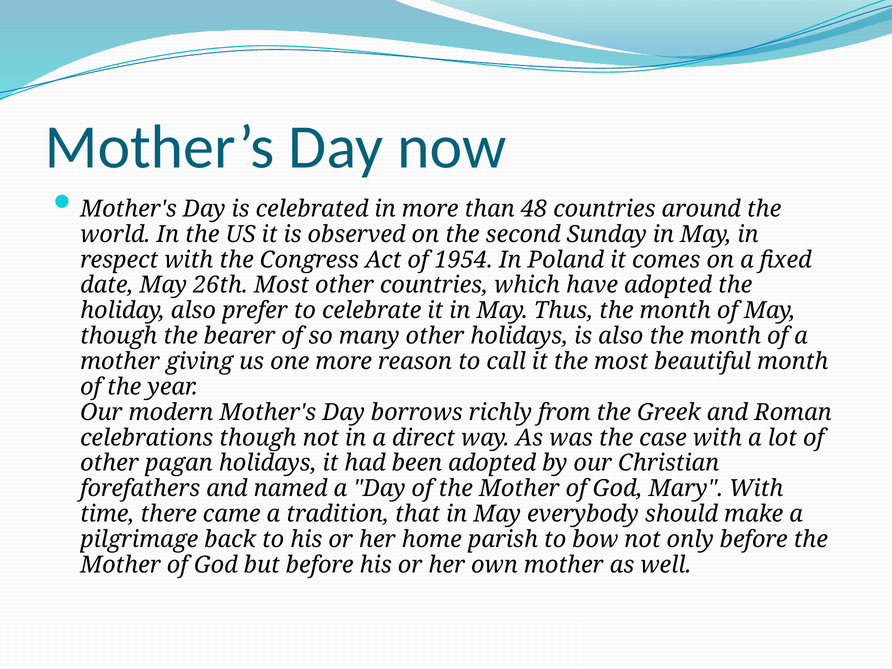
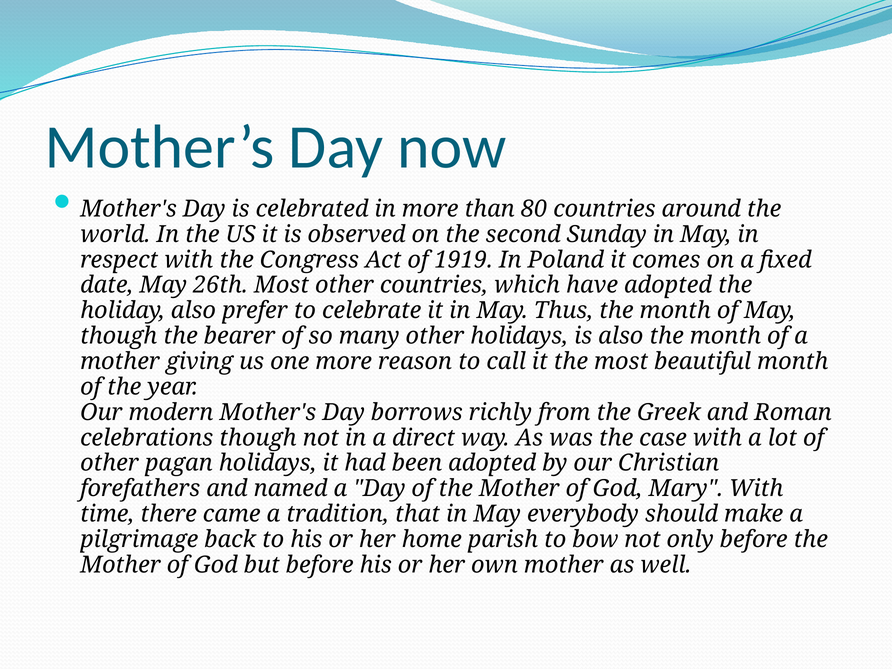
48: 48 -> 80
1954: 1954 -> 1919
